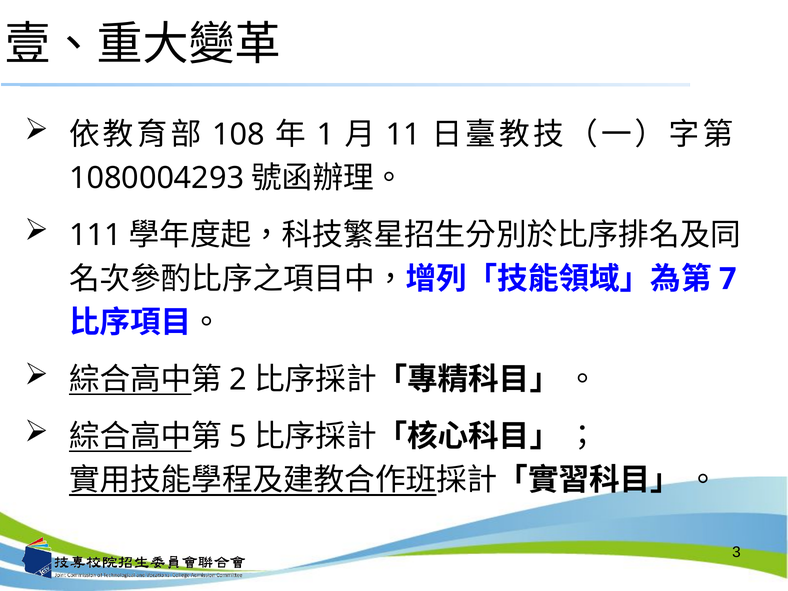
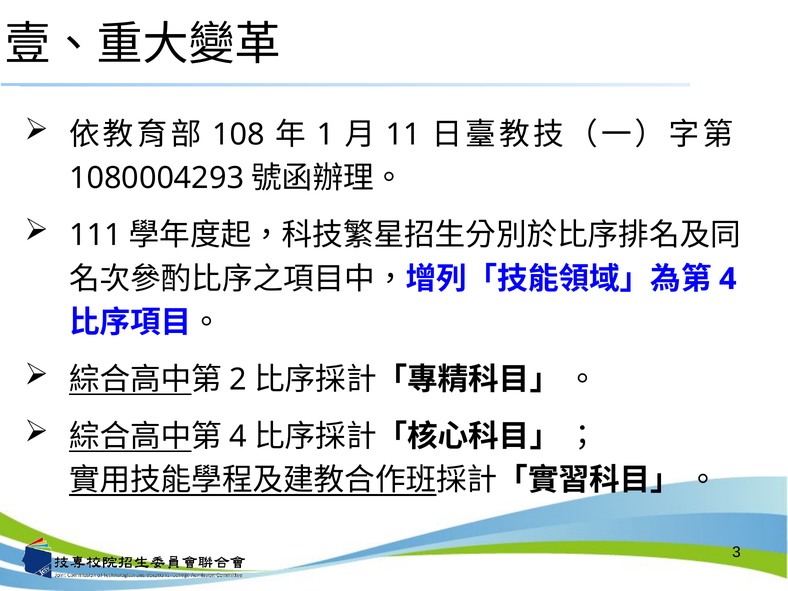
7 at (728, 279): 7 -> 4
5 at (238, 437): 5 -> 4
